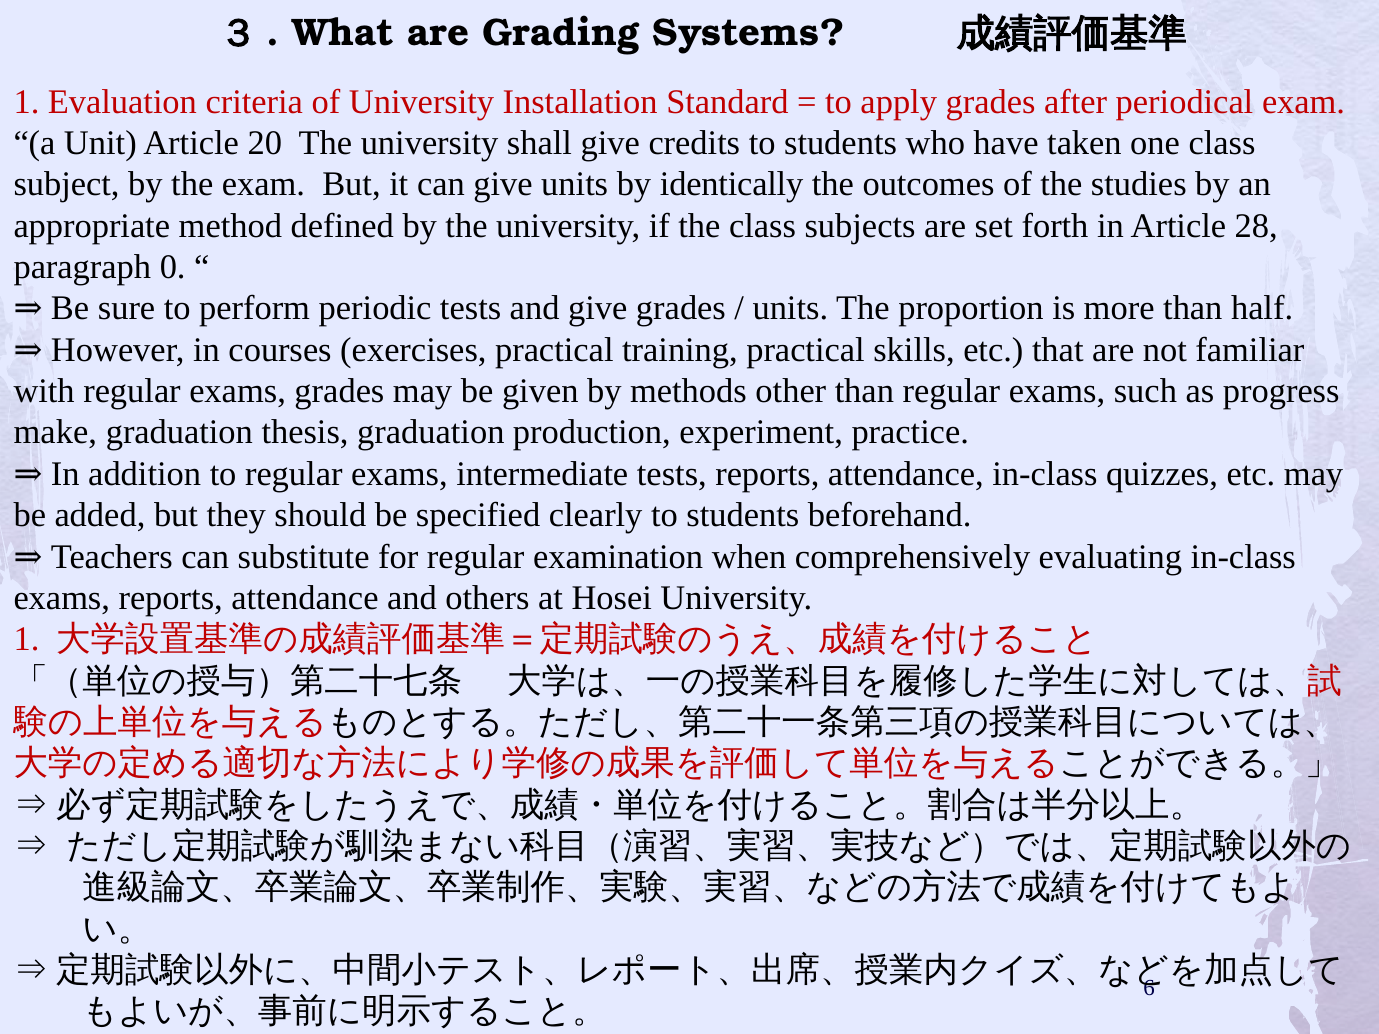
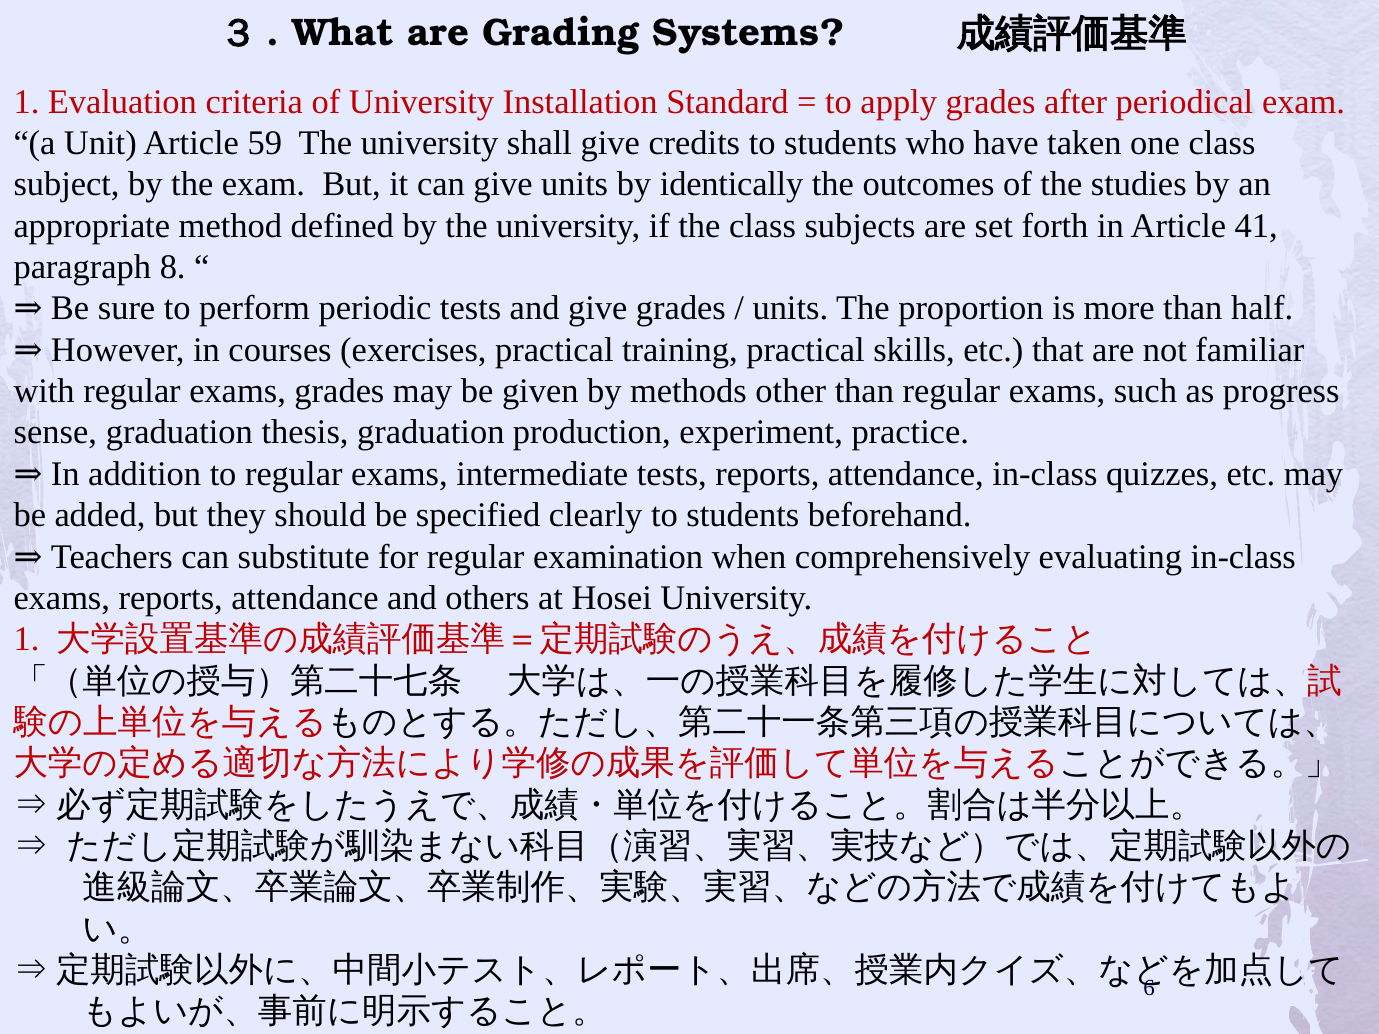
20: 20 -> 59
28: 28 -> 41
0: 0 -> 8
make: make -> sense
